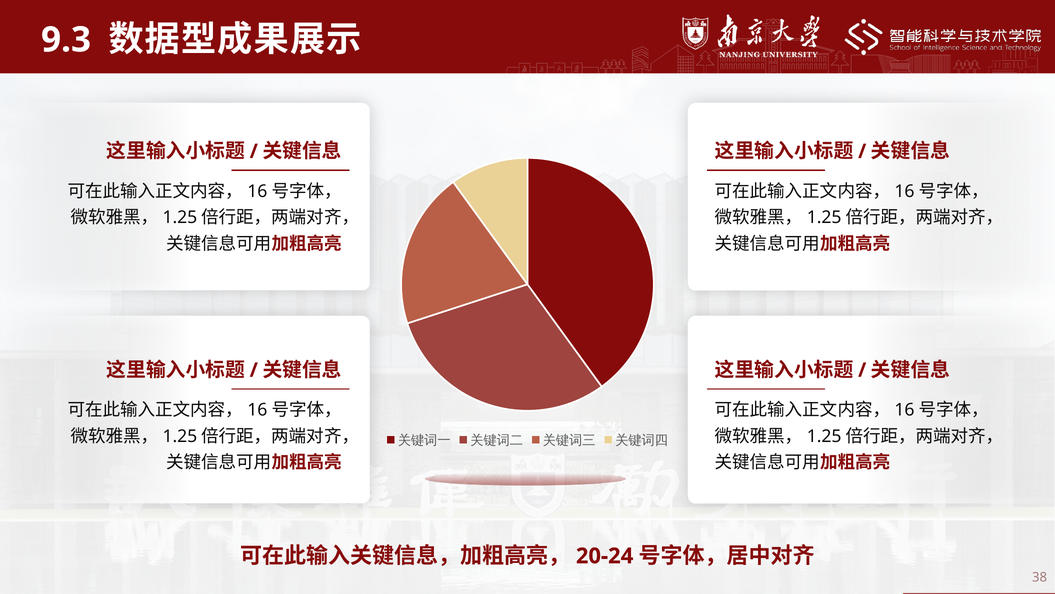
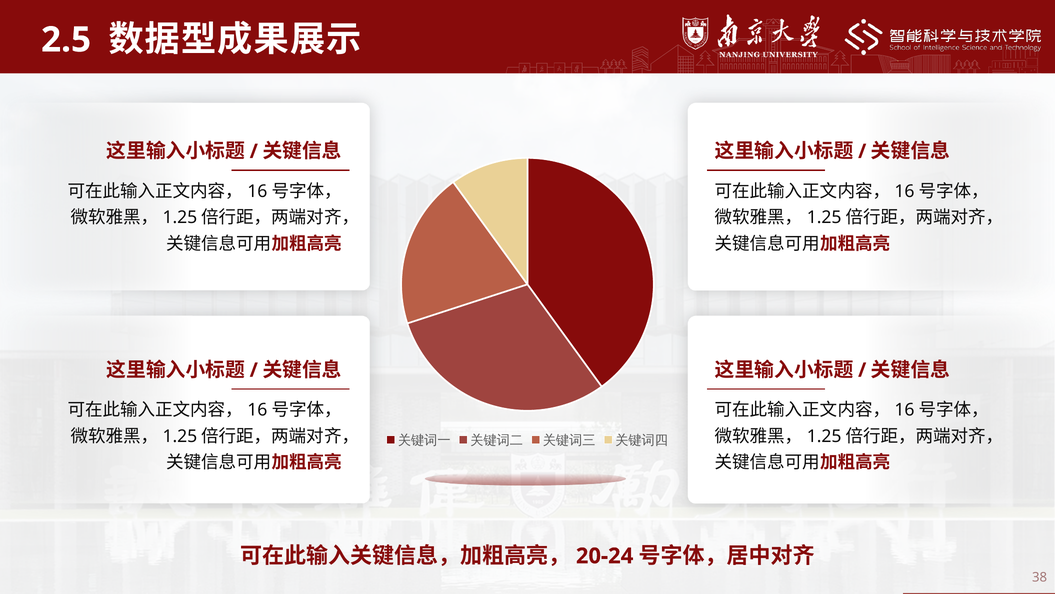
9.3: 9.3 -> 2.5
